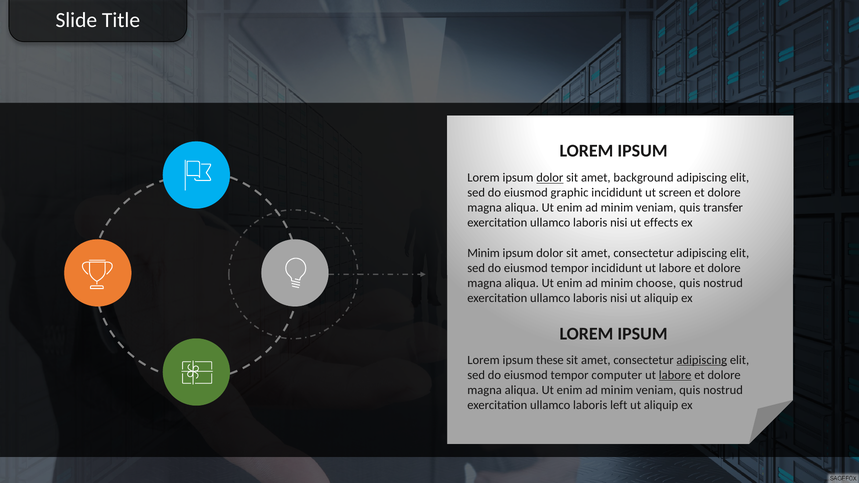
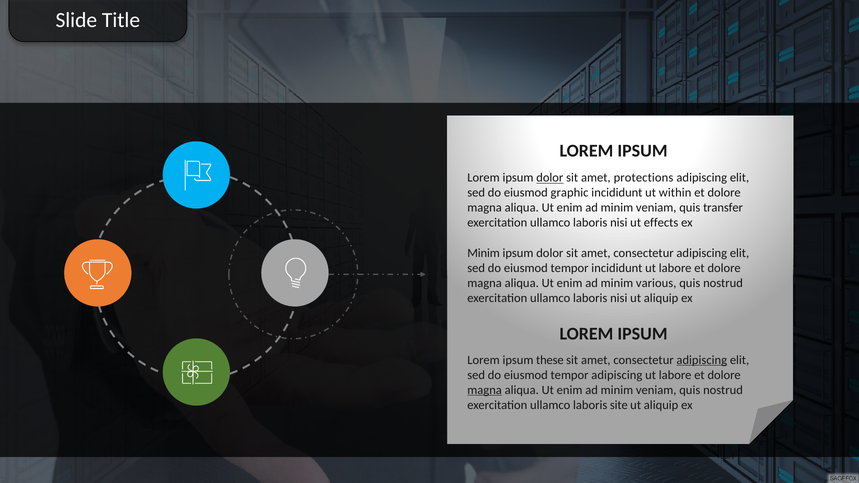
background: background -> protections
screen: screen -> within
choose: choose -> various
tempor computer: computer -> adipiscing
labore at (675, 375) underline: present -> none
magna at (485, 390) underline: none -> present
left: left -> site
